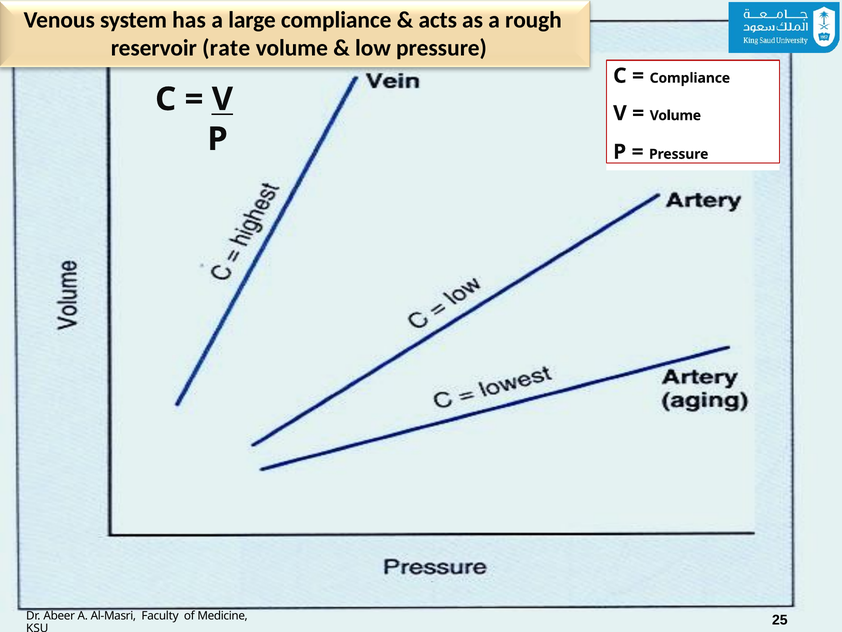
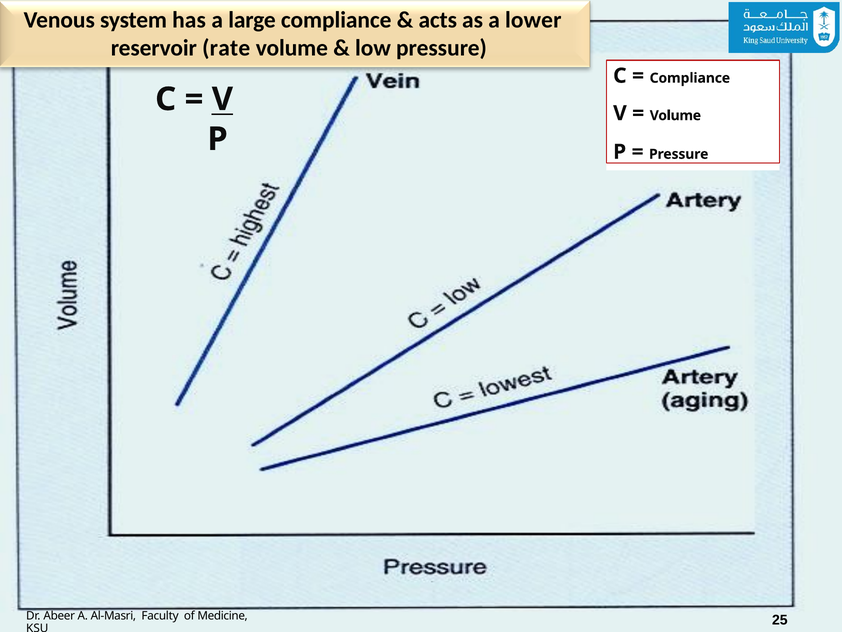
rough: rough -> lower
